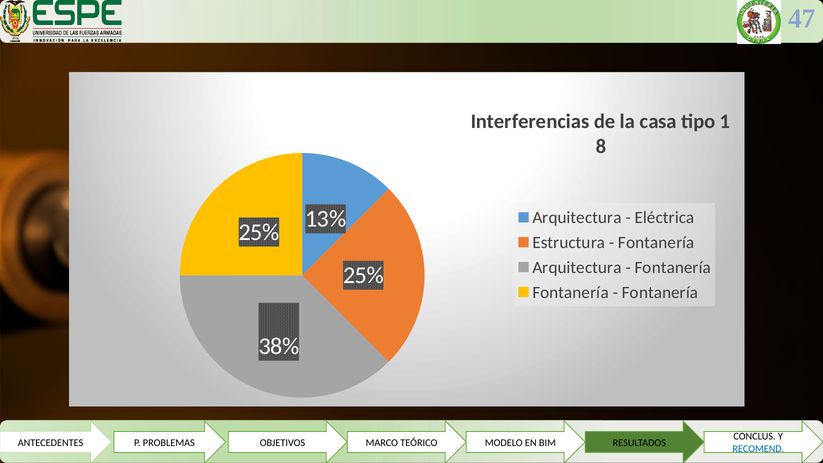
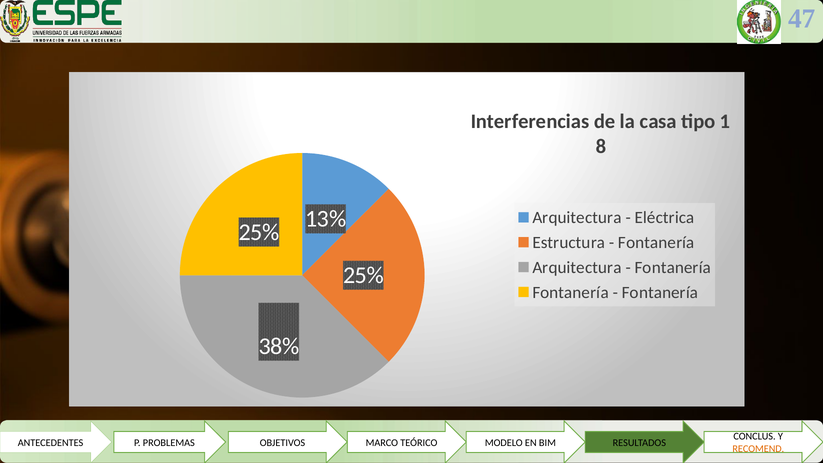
RECOMEND colour: blue -> orange
